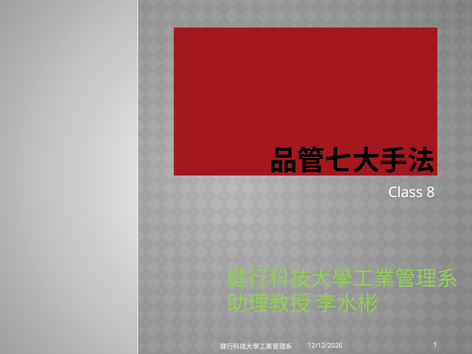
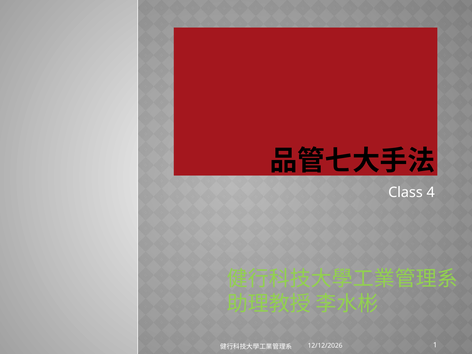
8: 8 -> 4
